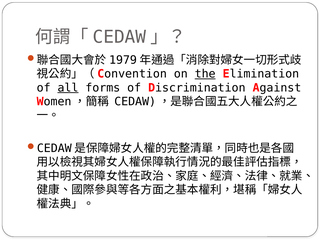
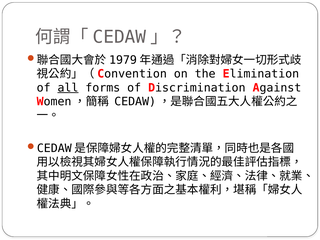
the underline: present -> none
